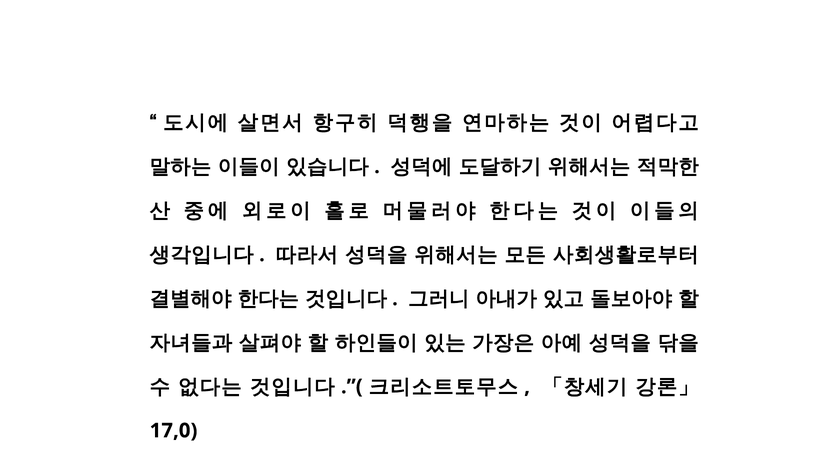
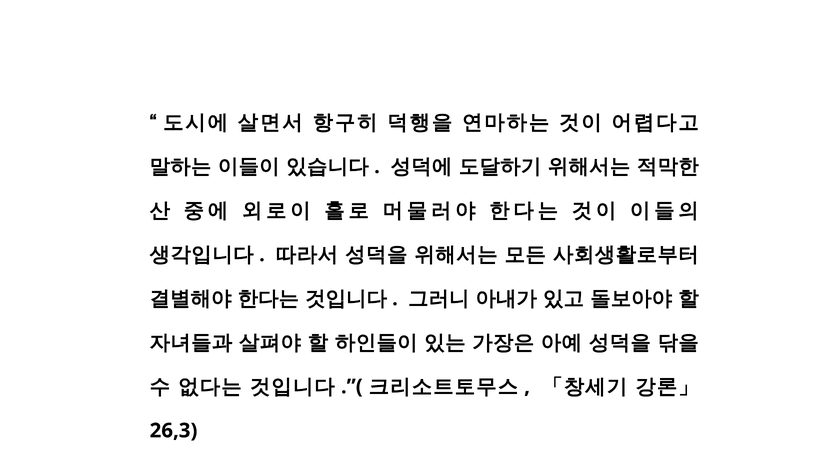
17,0: 17,0 -> 26,3
